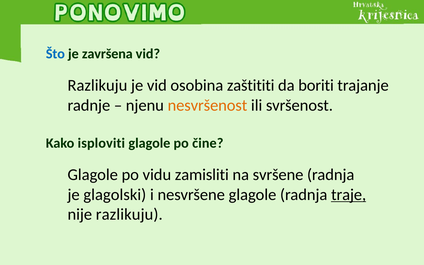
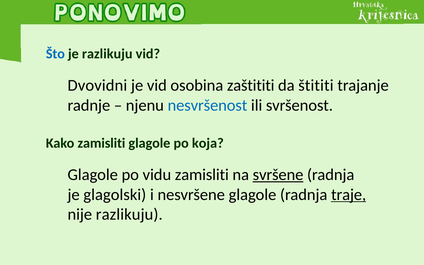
je završena: završena -> razlikuju
Razlikuju at (97, 86): Razlikuju -> Dvovidni
boriti: boriti -> štititi
nesvršenost colour: orange -> blue
Kako isploviti: isploviti -> zamisliti
čine: čine -> koja
svršene underline: none -> present
